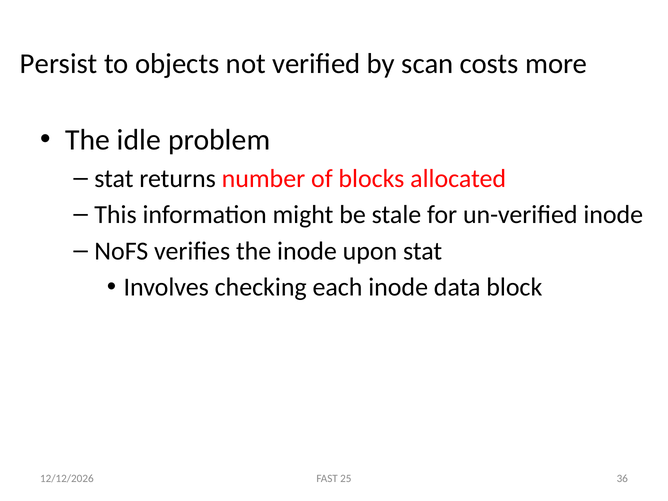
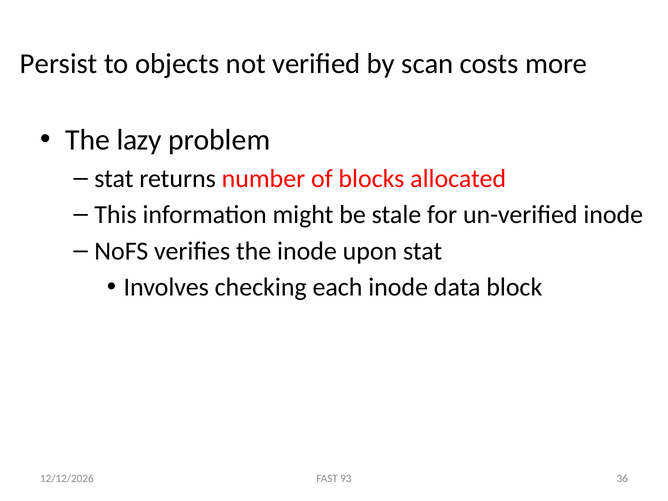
idle: idle -> lazy
25: 25 -> 93
